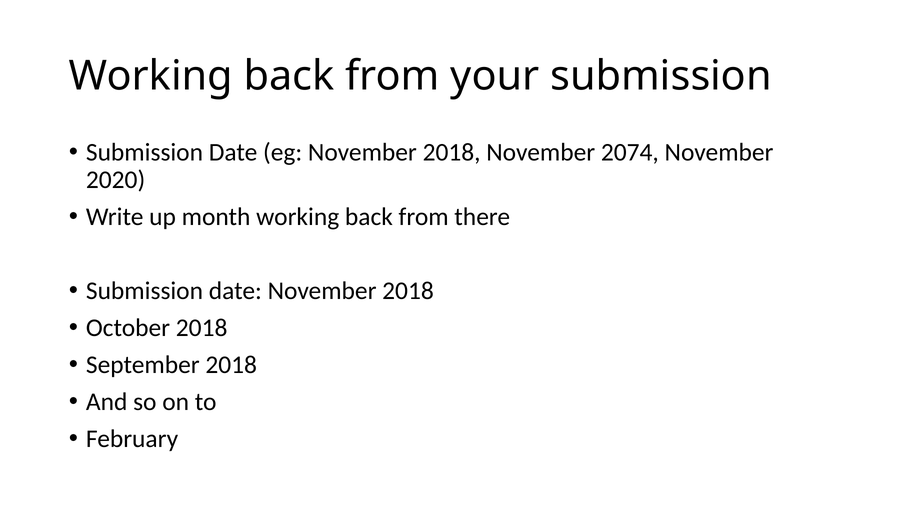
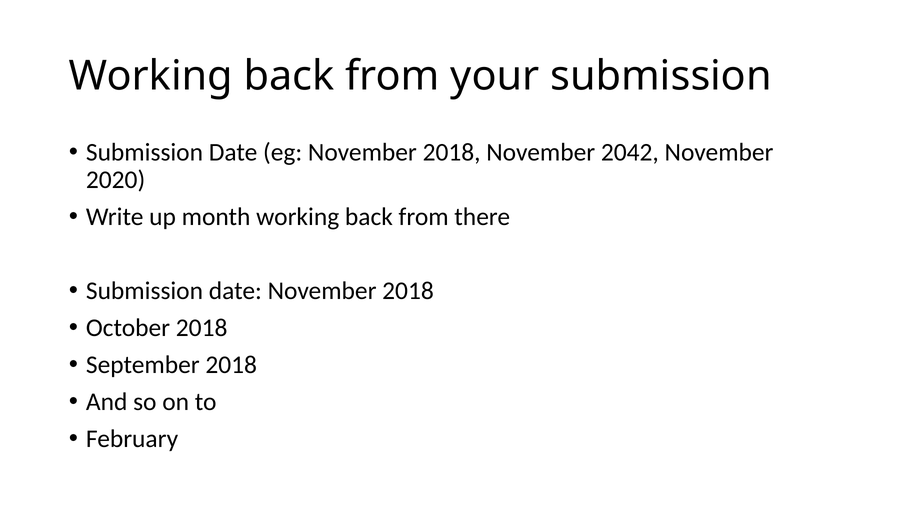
2074: 2074 -> 2042
